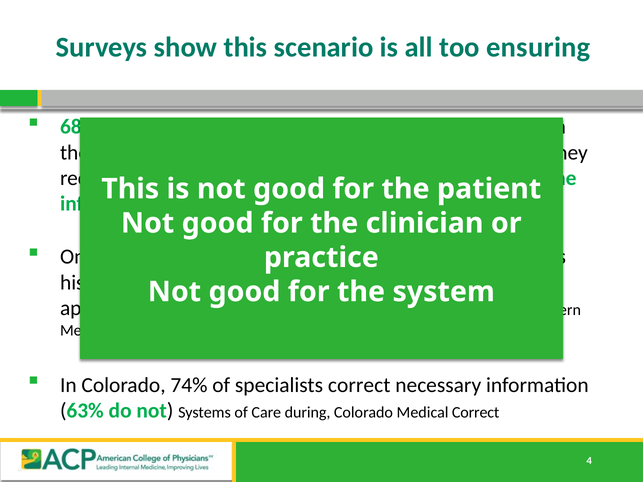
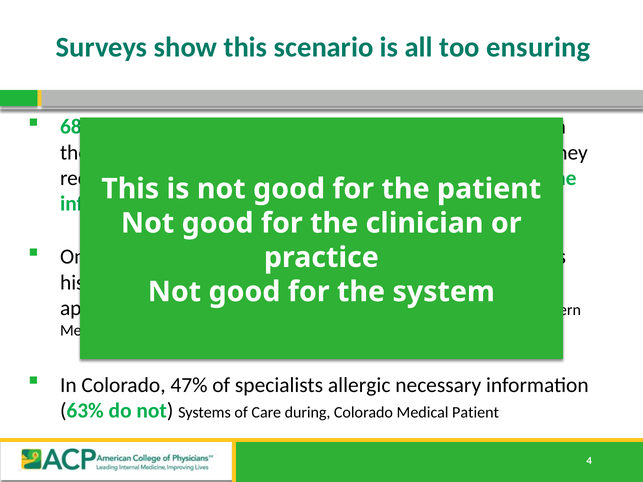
74%: 74% -> 47%
specialists correct: correct -> allergic
Medical Correct: Correct -> Patient
